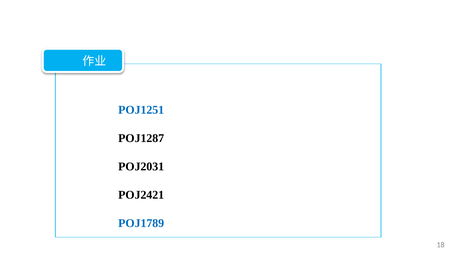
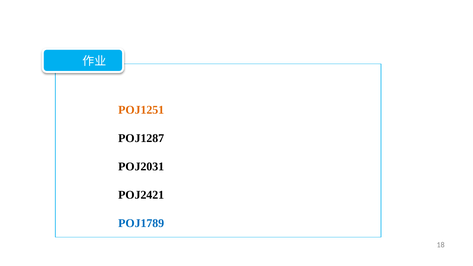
POJ1251 colour: blue -> orange
